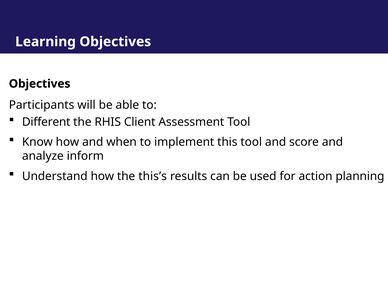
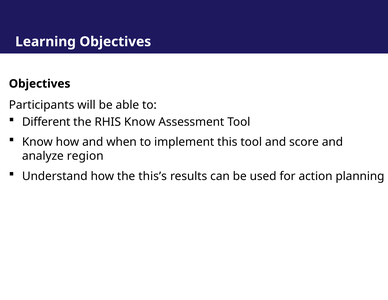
RHIS Client: Client -> Know
inform: inform -> region
